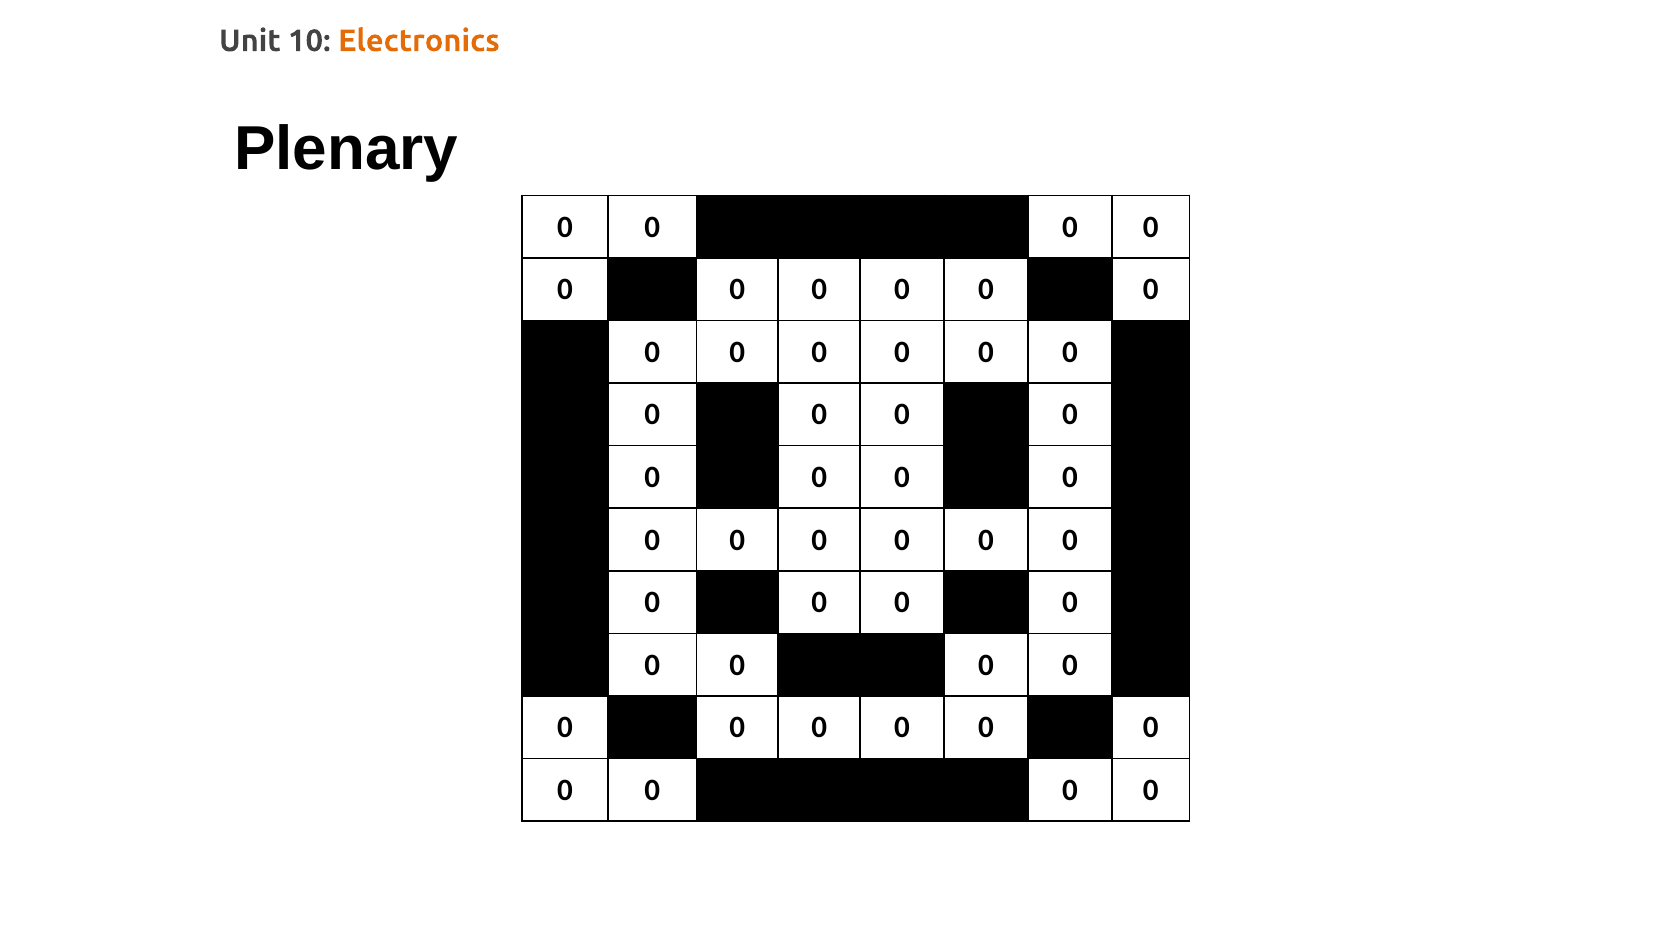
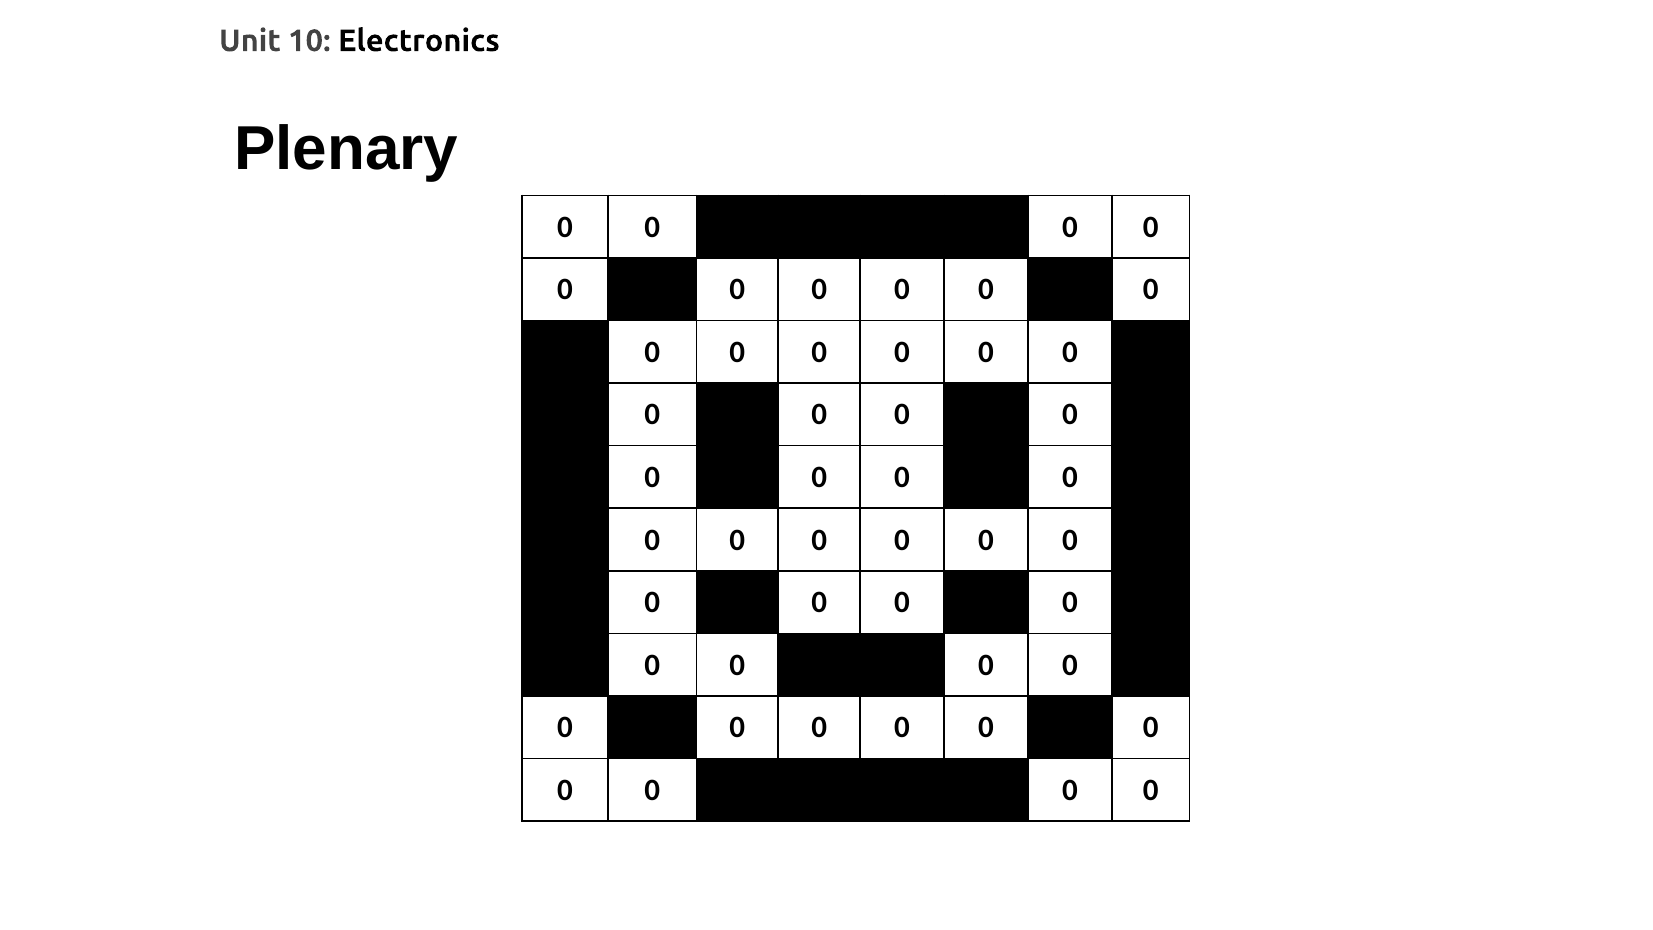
Electronics colour: orange -> black
